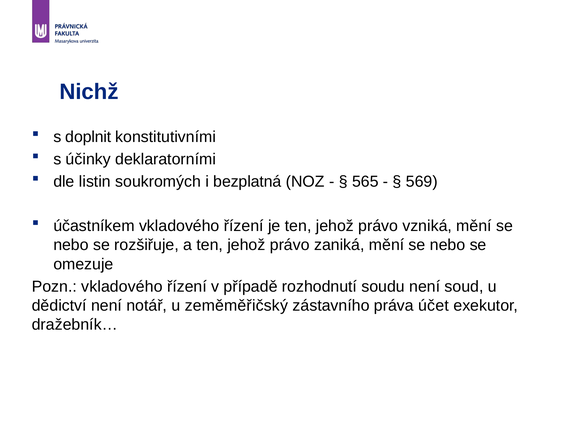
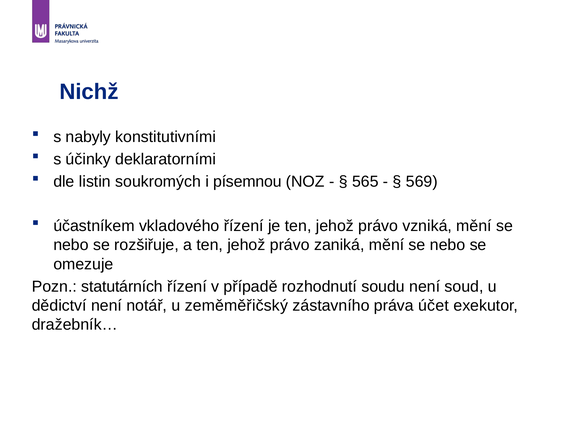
doplnit: doplnit -> nabyly
bezplatná: bezplatná -> písemnou
Pozn vkladového: vkladového -> statutárních
